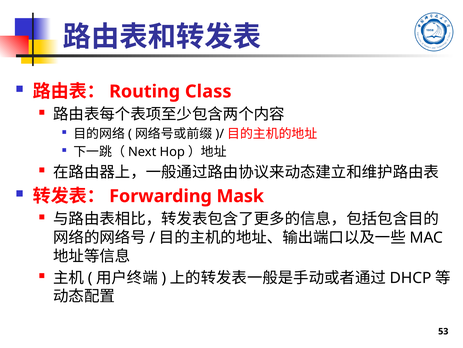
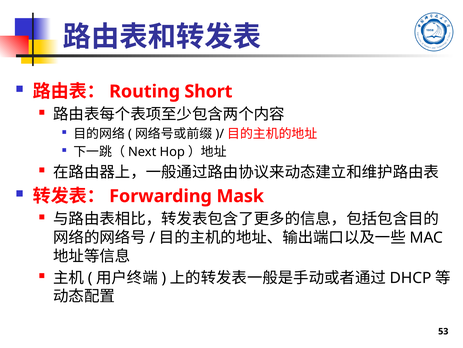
Class: Class -> Short
